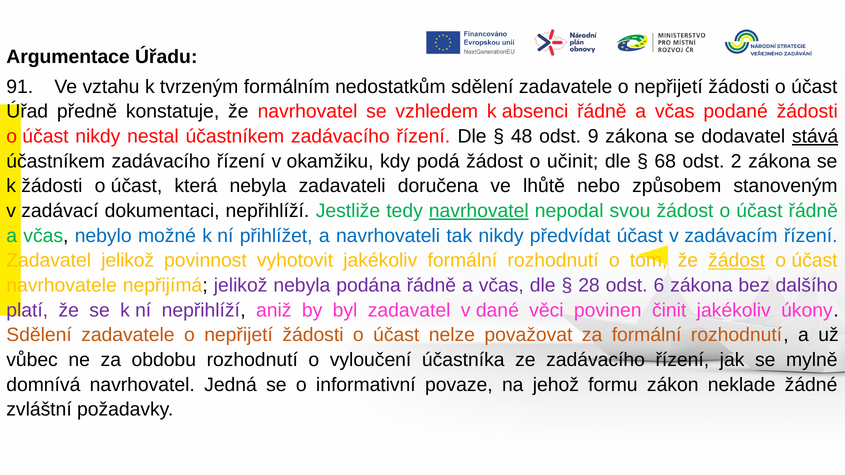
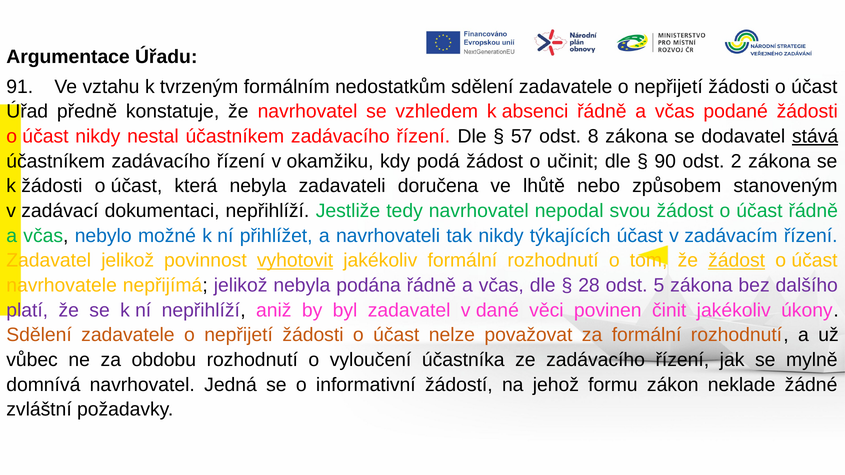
48: 48 -> 57
9: 9 -> 8
68: 68 -> 90
navrhovatel at (479, 211) underline: present -> none
předvídat: předvídat -> týkajících
vyhotovit underline: none -> present
6: 6 -> 5
povaze: povaze -> žádostí
